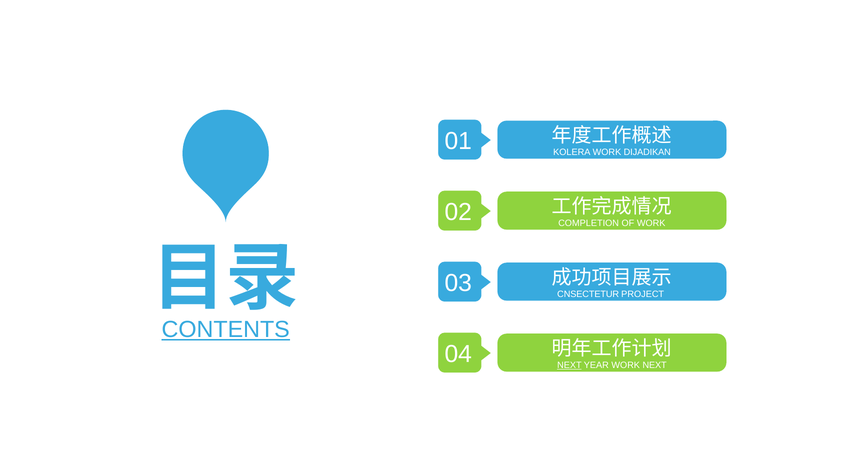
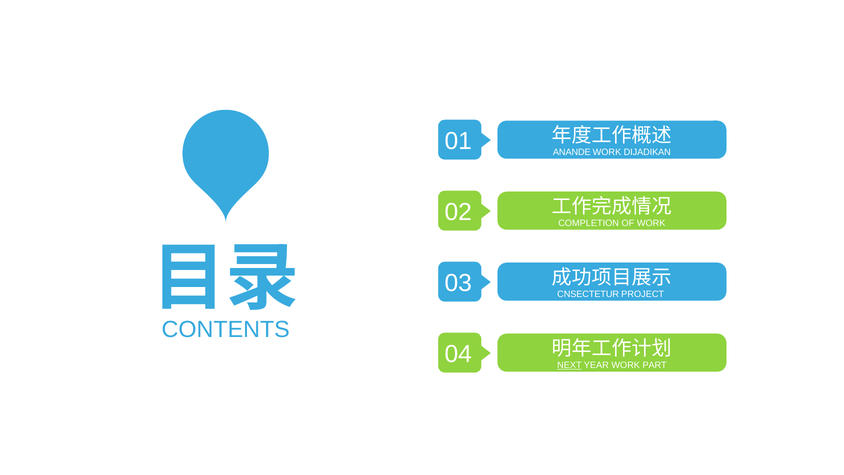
KOLERA: KOLERA -> ANANDE
CONTENTS underline: present -> none
WORK NEXT: NEXT -> PART
